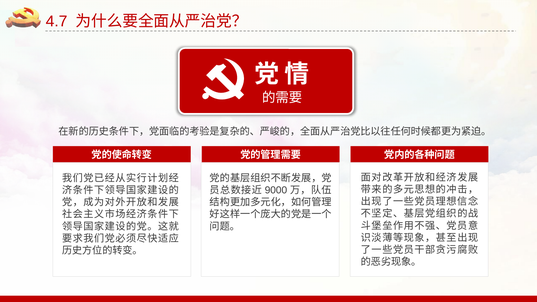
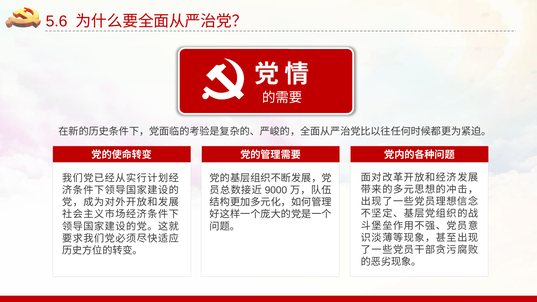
4.7: 4.7 -> 5.6
